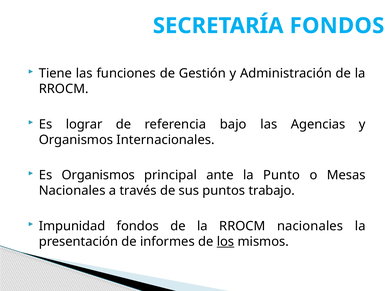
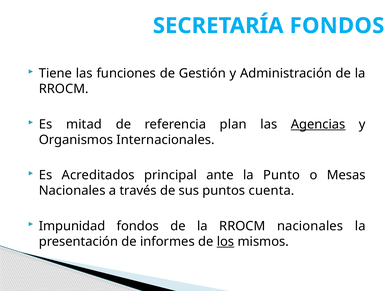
lograr: lograr -> mitad
bajo: bajo -> plan
Agencias underline: none -> present
Es Organismos: Organismos -> Acreditados
trabajo: trabajo -> cuenta
